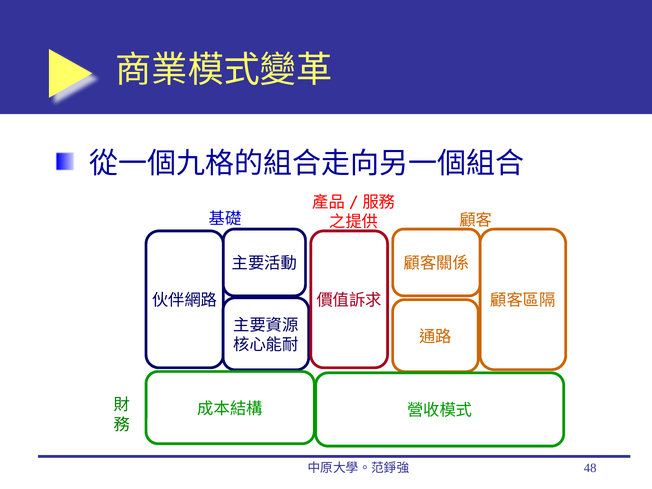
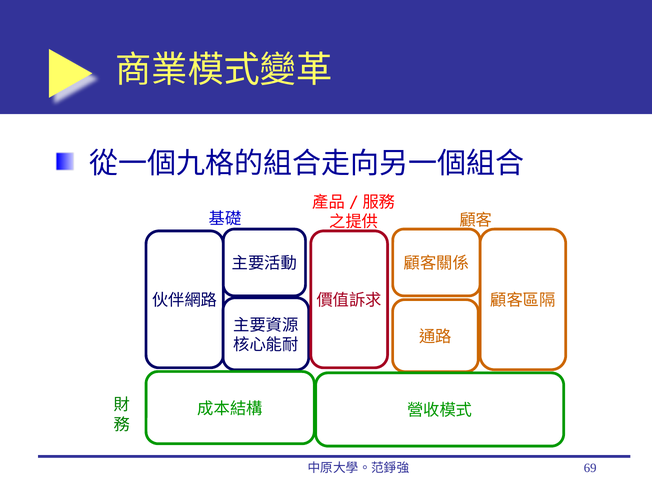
48: 48 -> 69
